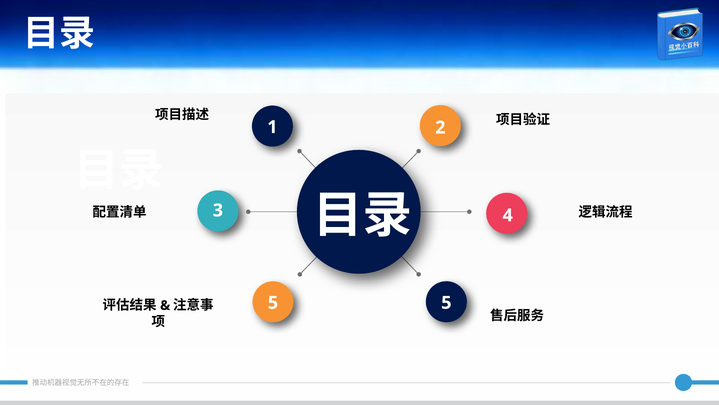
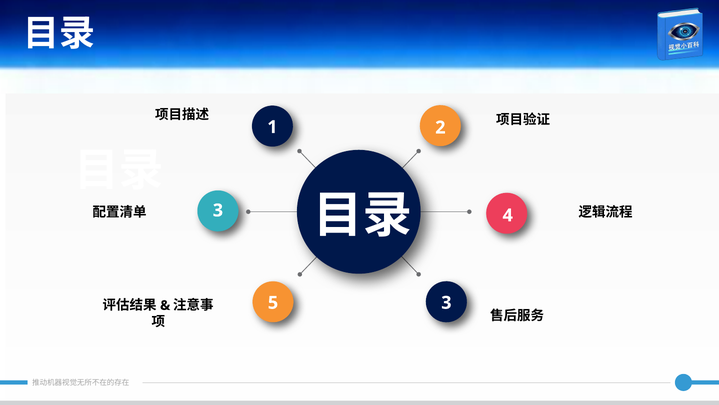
5 5: 5 -> 3
